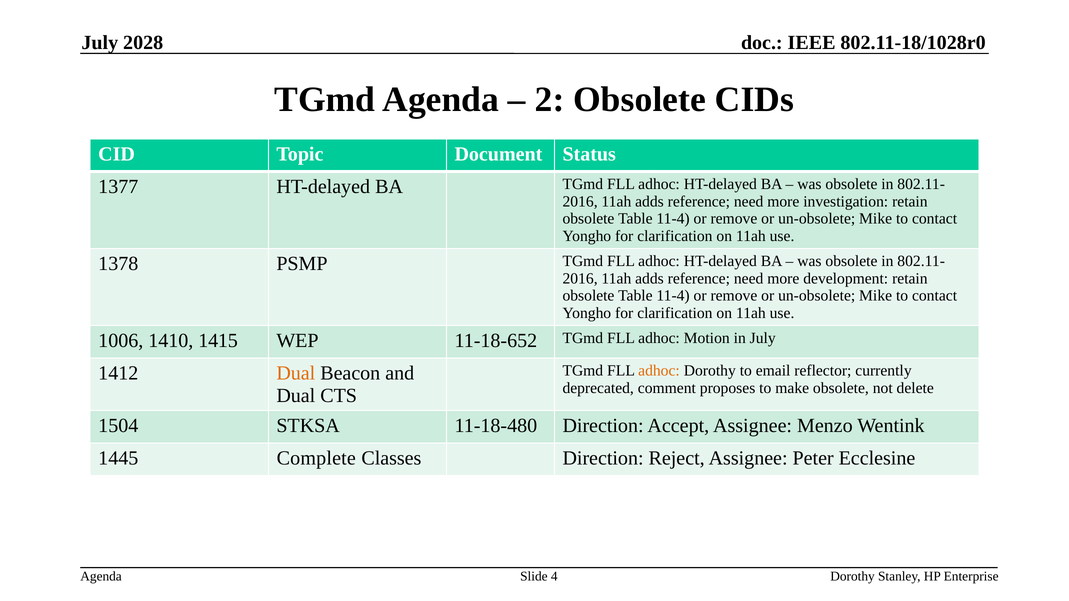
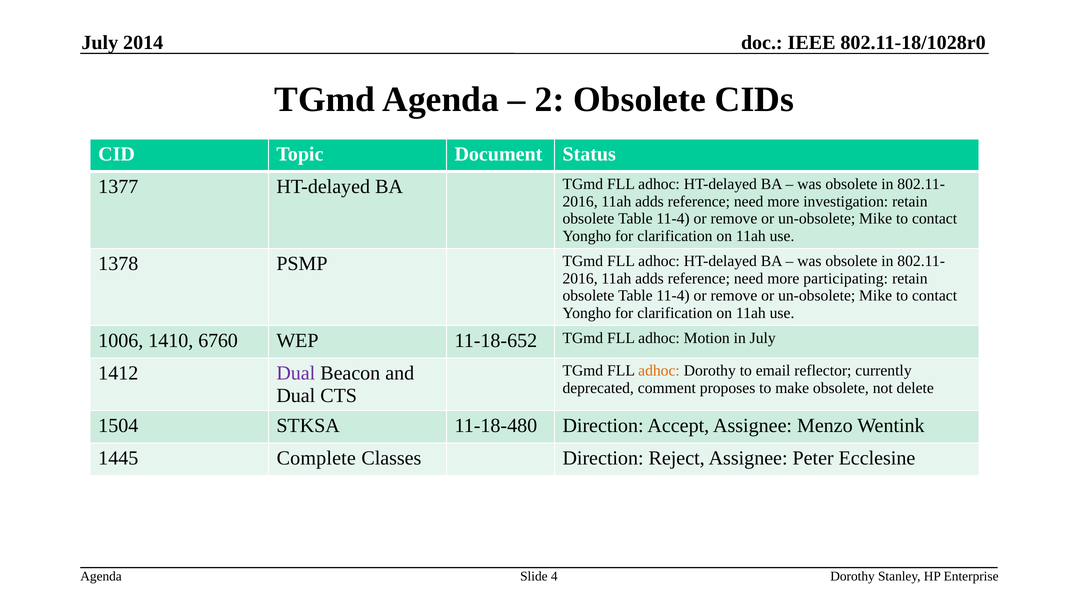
2028: 2028 -> 2014
development: development -> participating
1415: 1415 -> 6760
Dual at (296, 373) colour: orange -> purple
